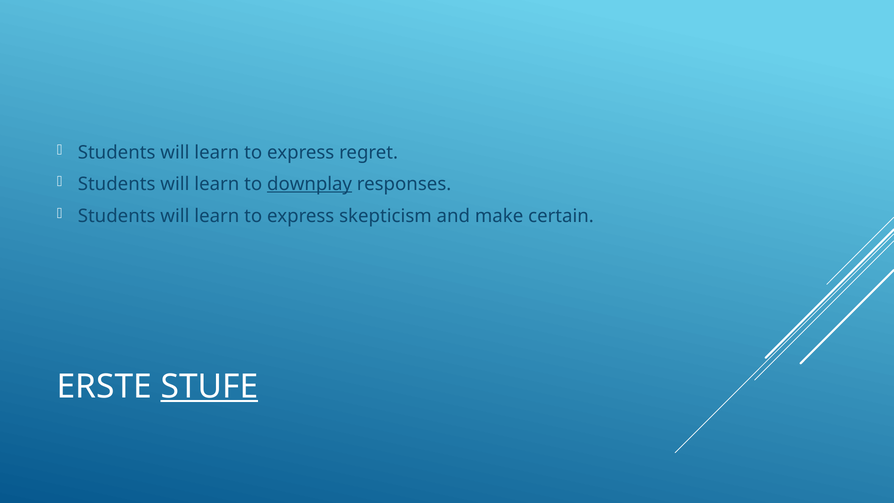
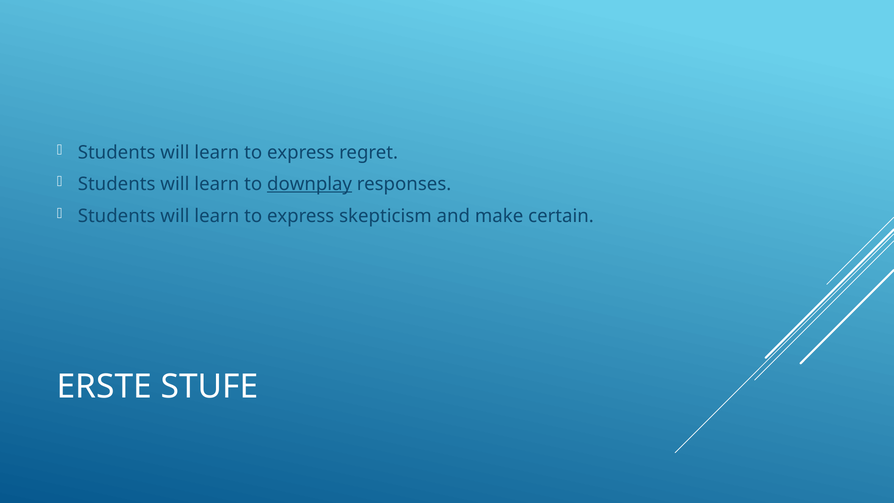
STUFE underline: present -> none
